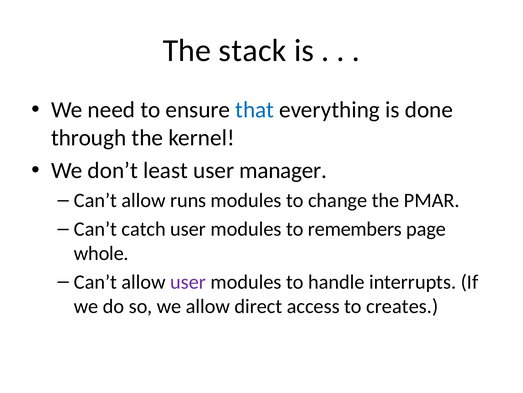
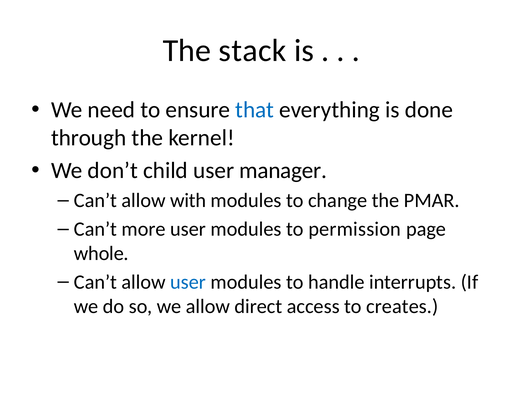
least: least -> child
runs: runs -> with
catch: catch -> more
remembers: remembers -> permission
user at (188, 281) colour: purple -> blue
